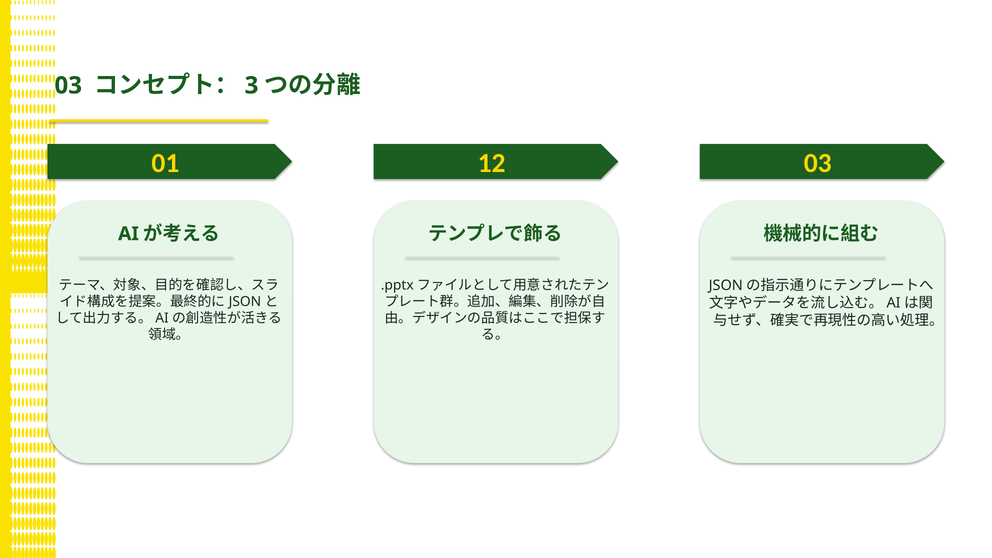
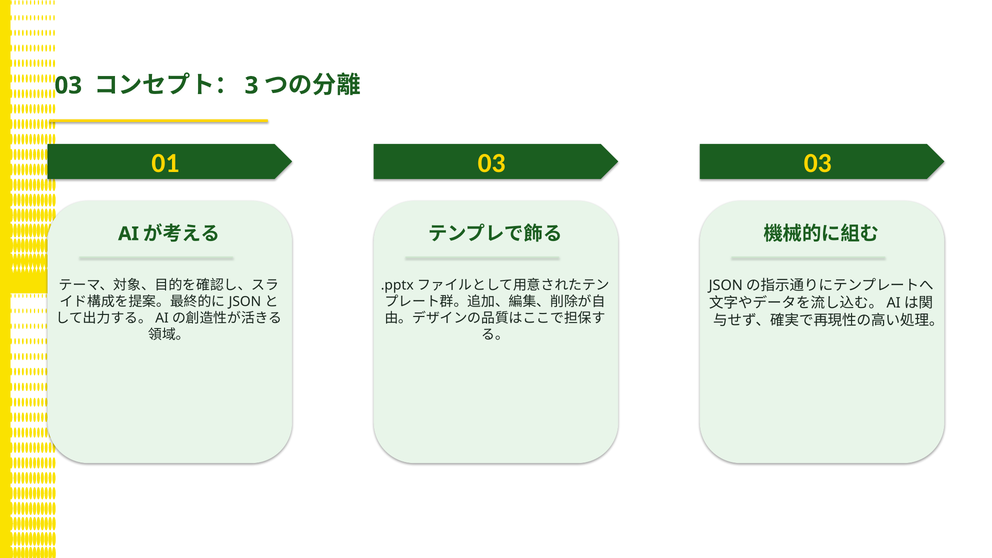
01 12: 12 -> 03
